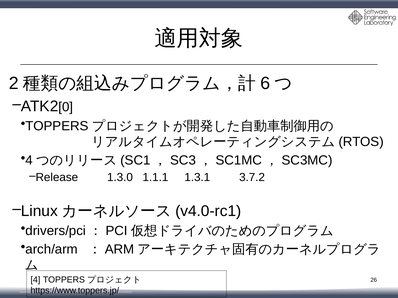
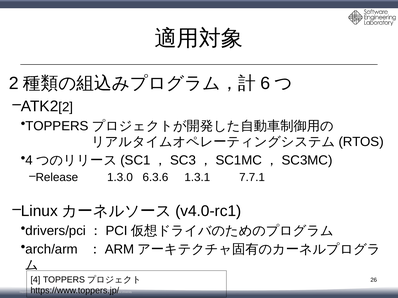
0 at (66, 107): 0 -> 2
1.1.1: 1.1.1 -> 6.3.6
3.7.2: 3.7.2 -> 7.7.1
